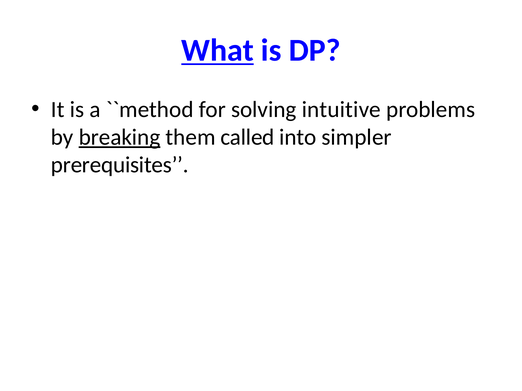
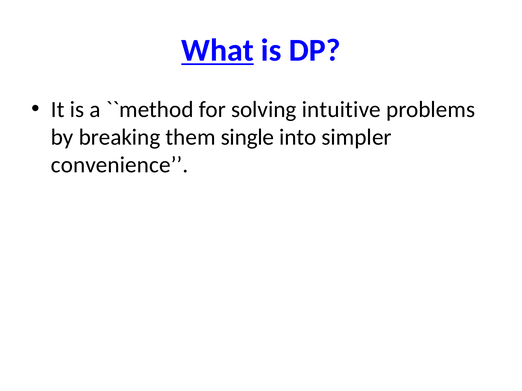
breaking underline: present -> none
called: called -> single
prerequisites: prerequisites -> convenience
